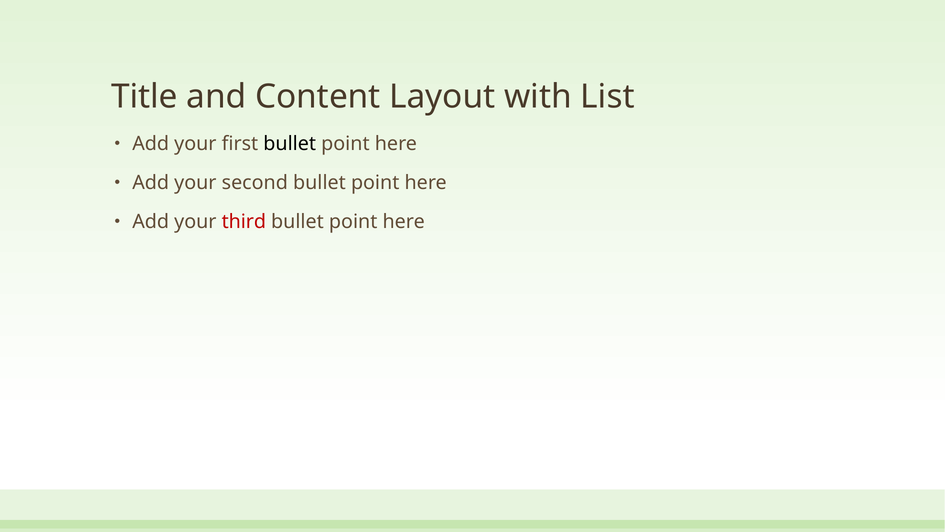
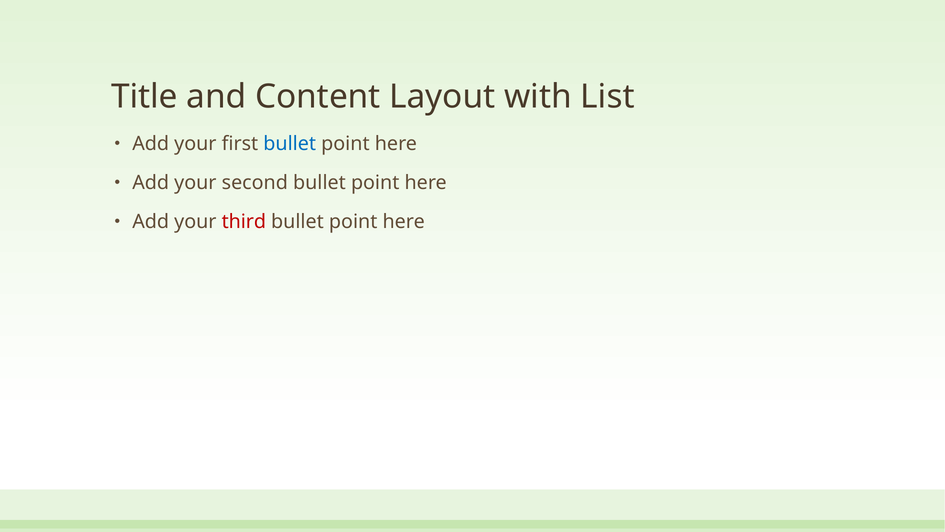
bullet at (290, 144) colour: black -> blue
